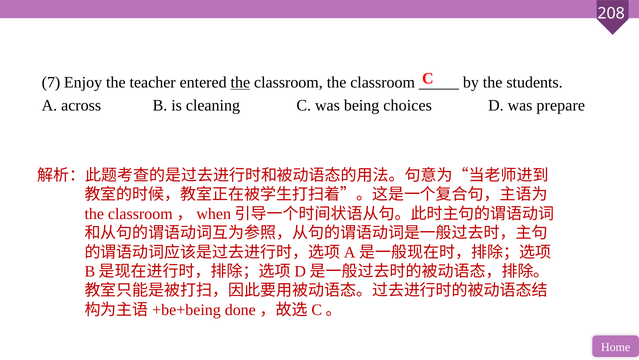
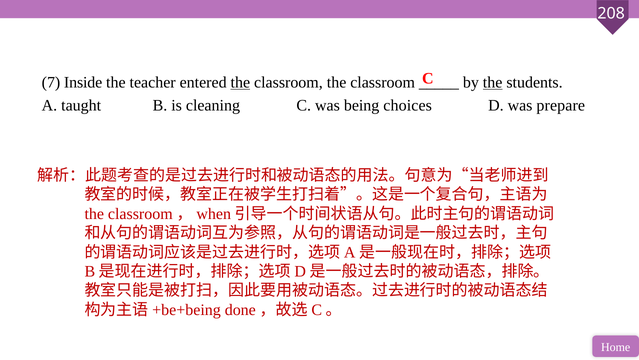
Enjoy: Enjoy -> Inside
the at (493, 82) underline: none -> present
across: across -> taught
